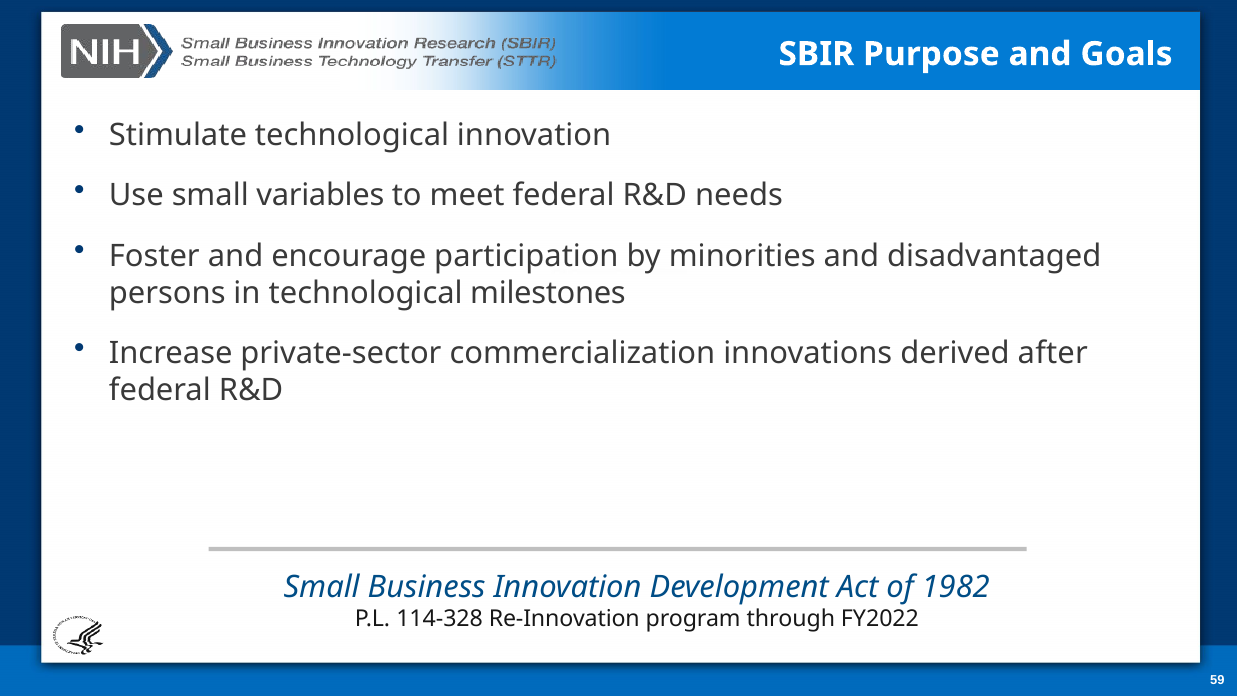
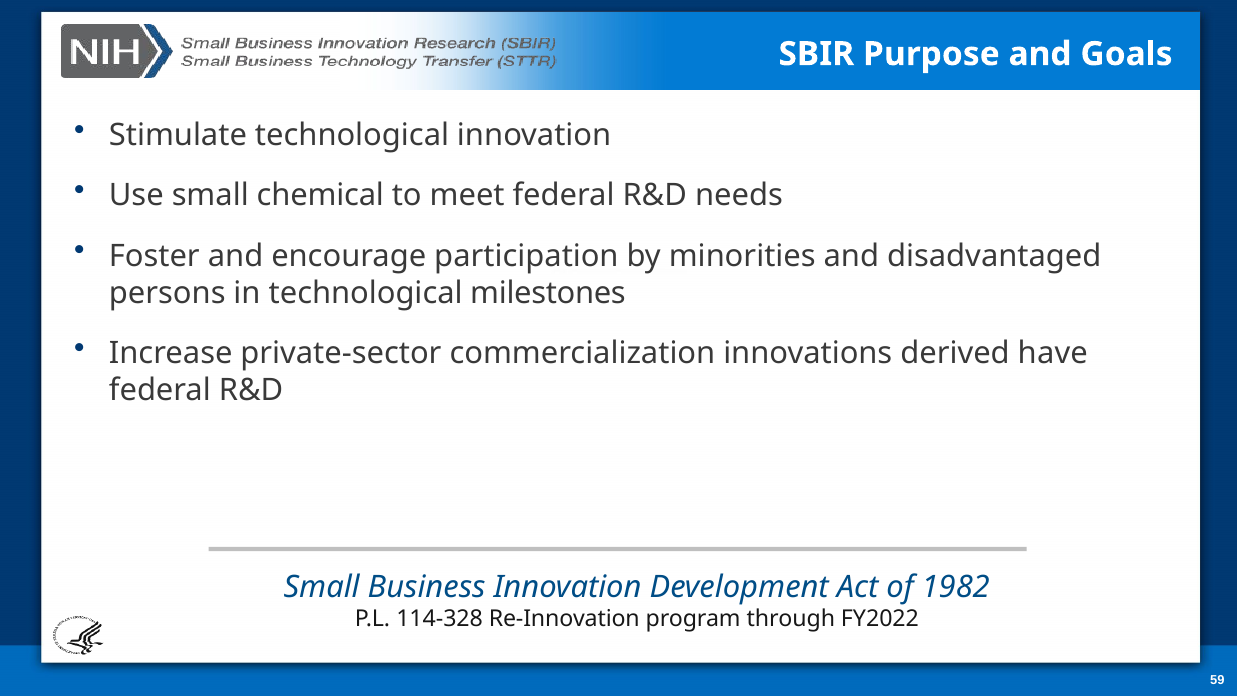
variables: variables -> chemical
after: after -> have
